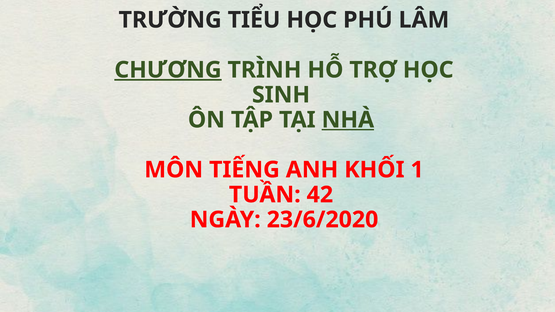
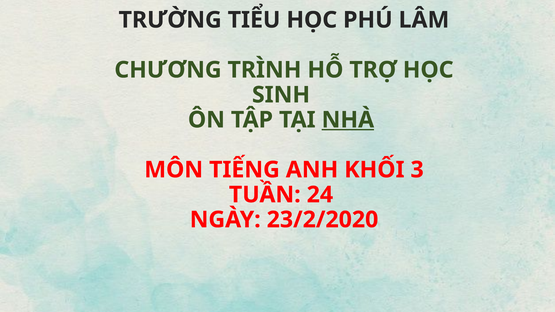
CHƯƠNG underline: present -> none
1: 1 -> 3
42: 42 -> 24
23/6/2020: 23/6/2020 -> 23/2/2020
